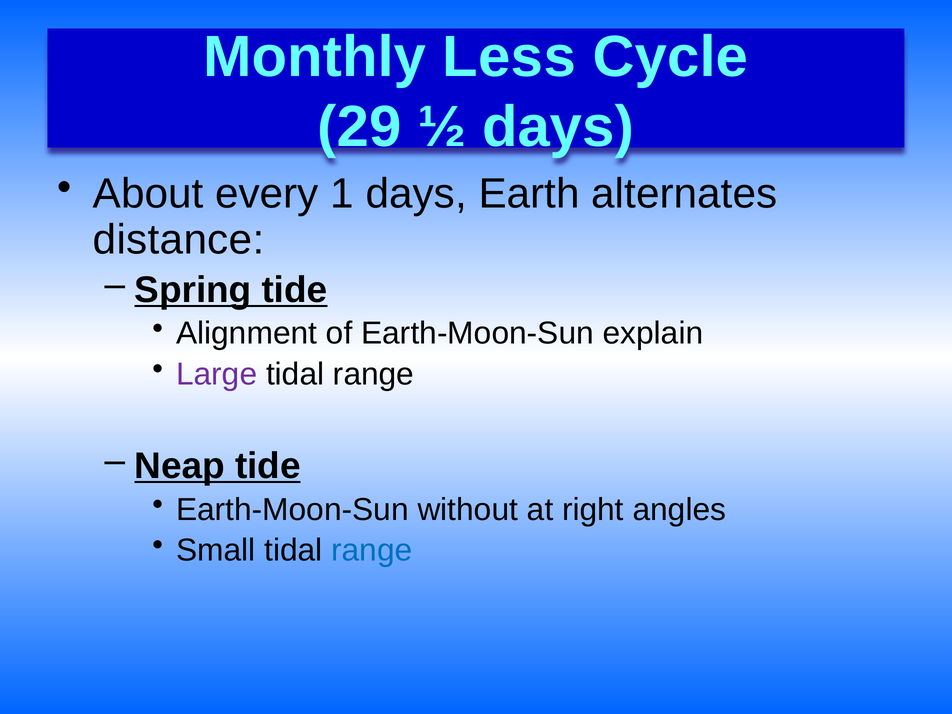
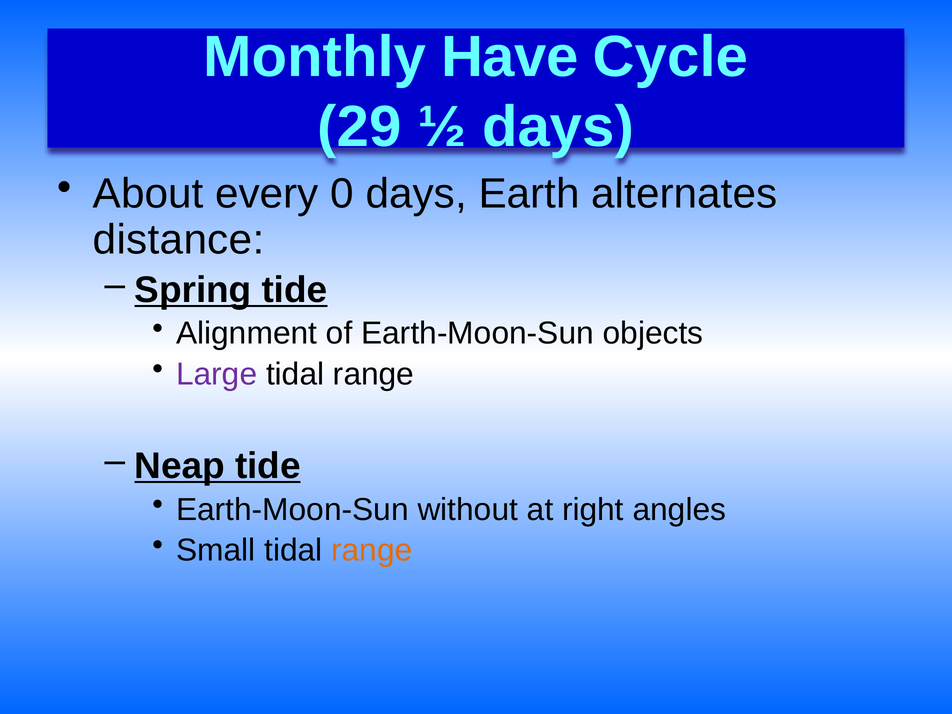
Less: Less -> Have
1: 1 -> 0
explain: explain -> objects
range at (372, 550) colour: blue -> orange
